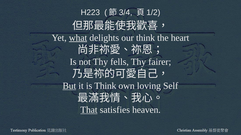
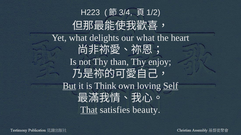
what at (78, 38) underline: present -> none
our think: think -> what
fells: fells -> than
fairer: fairer -> enjoy
Self underline: none -> present
heaven: heaven -> beauty
